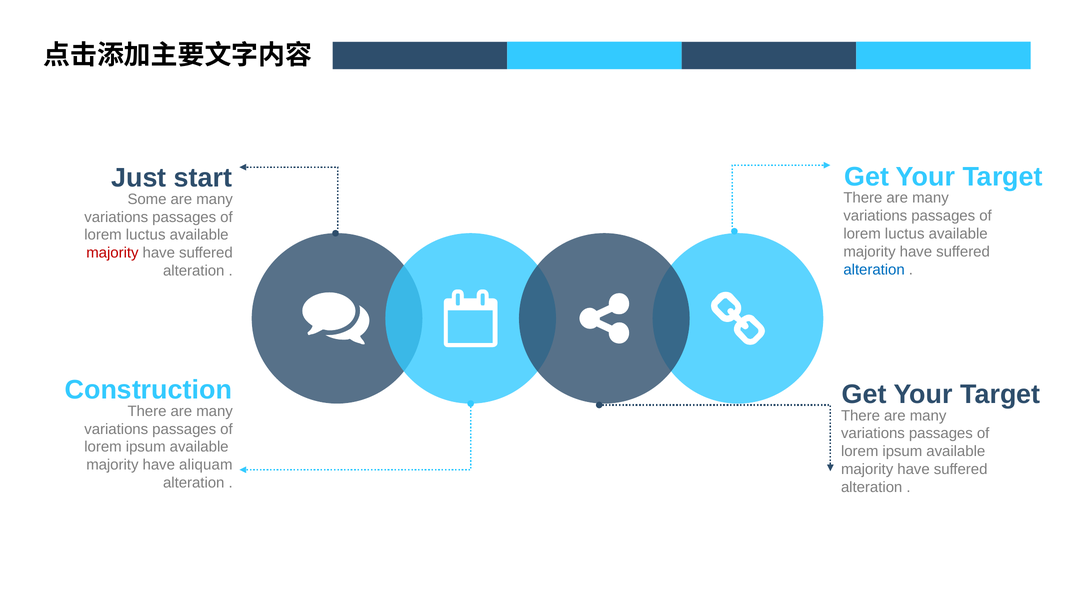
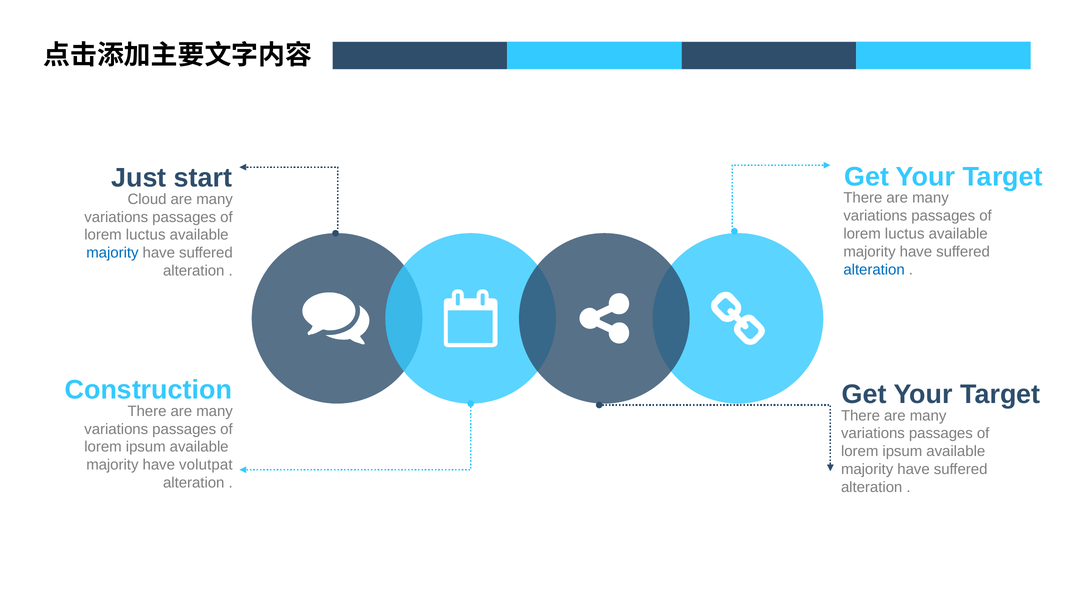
Some: Some -> Cloud
majority at (112, 253) colour: red -> blue
aliquam: aliquam -> volutpat
